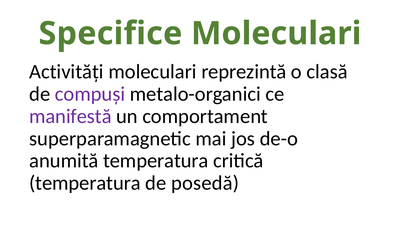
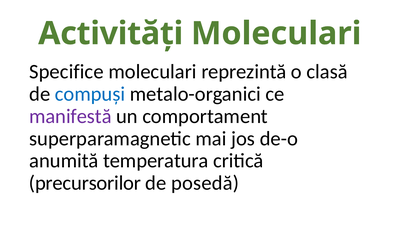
Specifice: Specifice -> Activități
Activități: Activități -> Specifice
compuși colour: purple -> blue
temperatura at (85, 183): temperatura -> precursorilor
